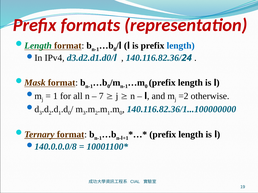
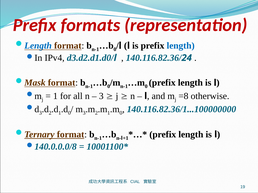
Length at (38, 46) colour: green -> blue
7 at (101, 96): 7 -> 3
=2: =2 -> =8
